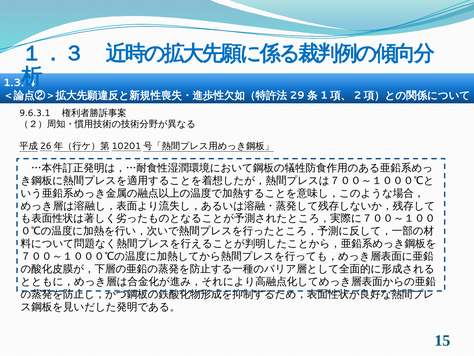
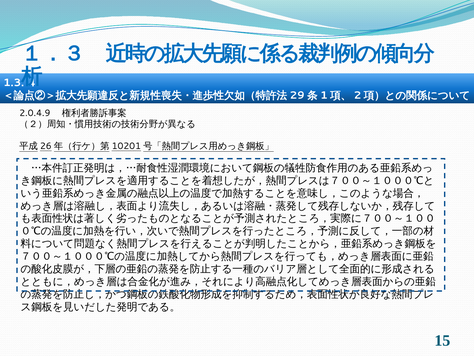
9.6.3.1: 9.6.3.1 -> 2.0.4.9
